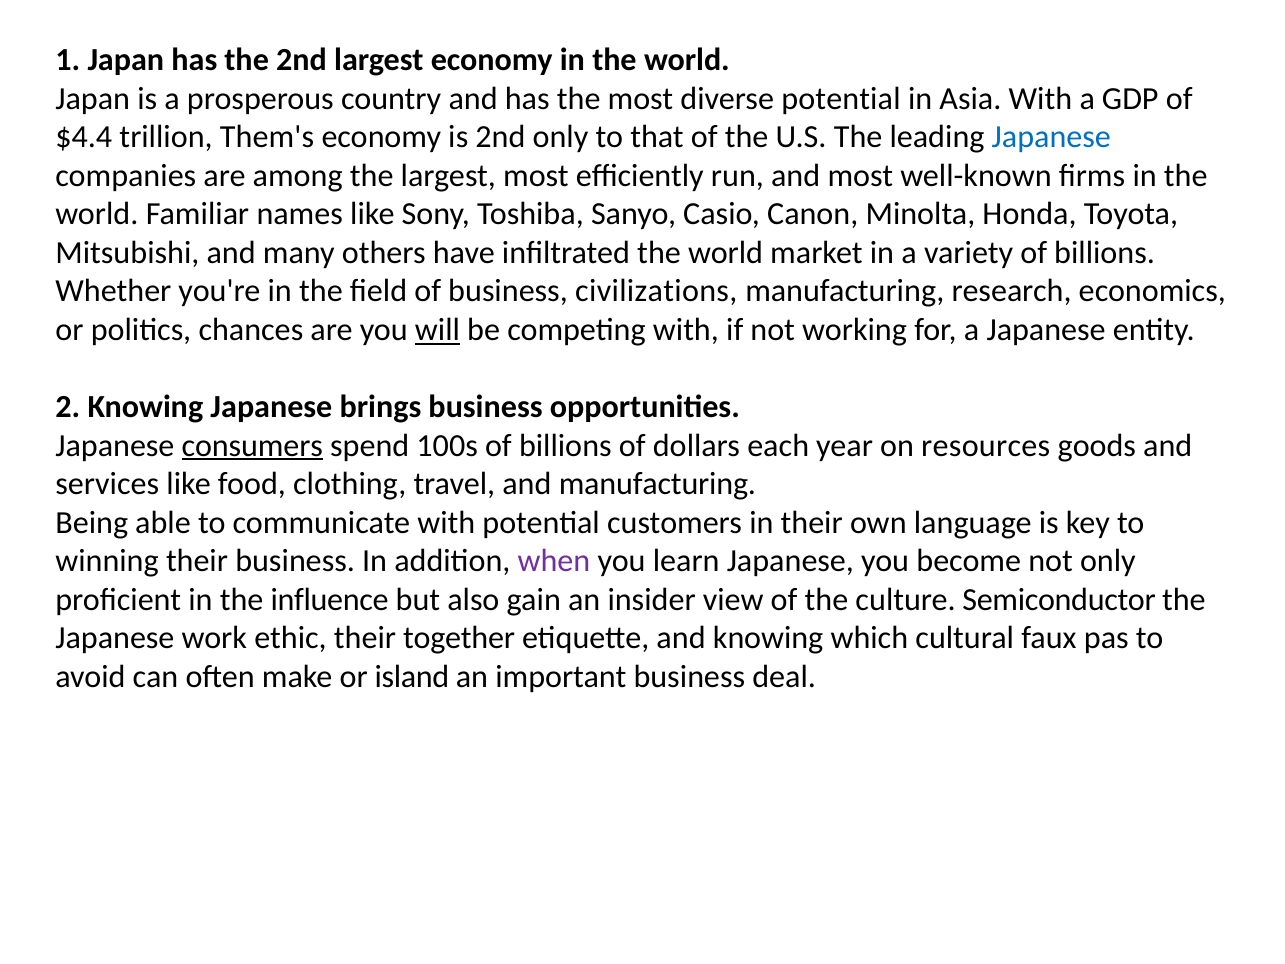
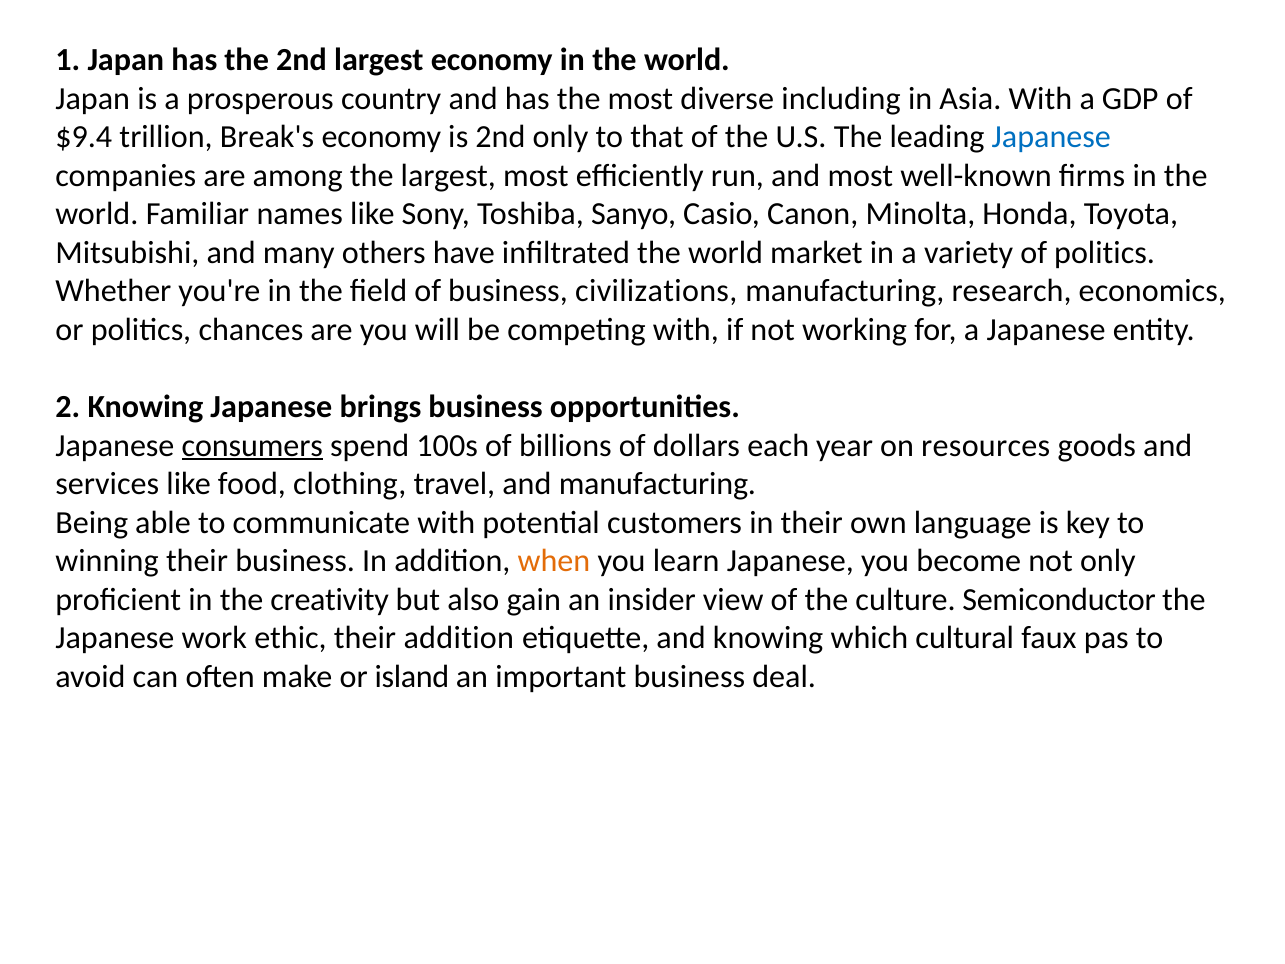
diverse potential: potential -> including
$4.4: $4.4 -> $9.4
Them's: Them's -> Break's
variety of billions: billions -> politics
will underline: present -> none
when colour: purple -> orange
influence: influence -> creativity
their together: together -> addition
